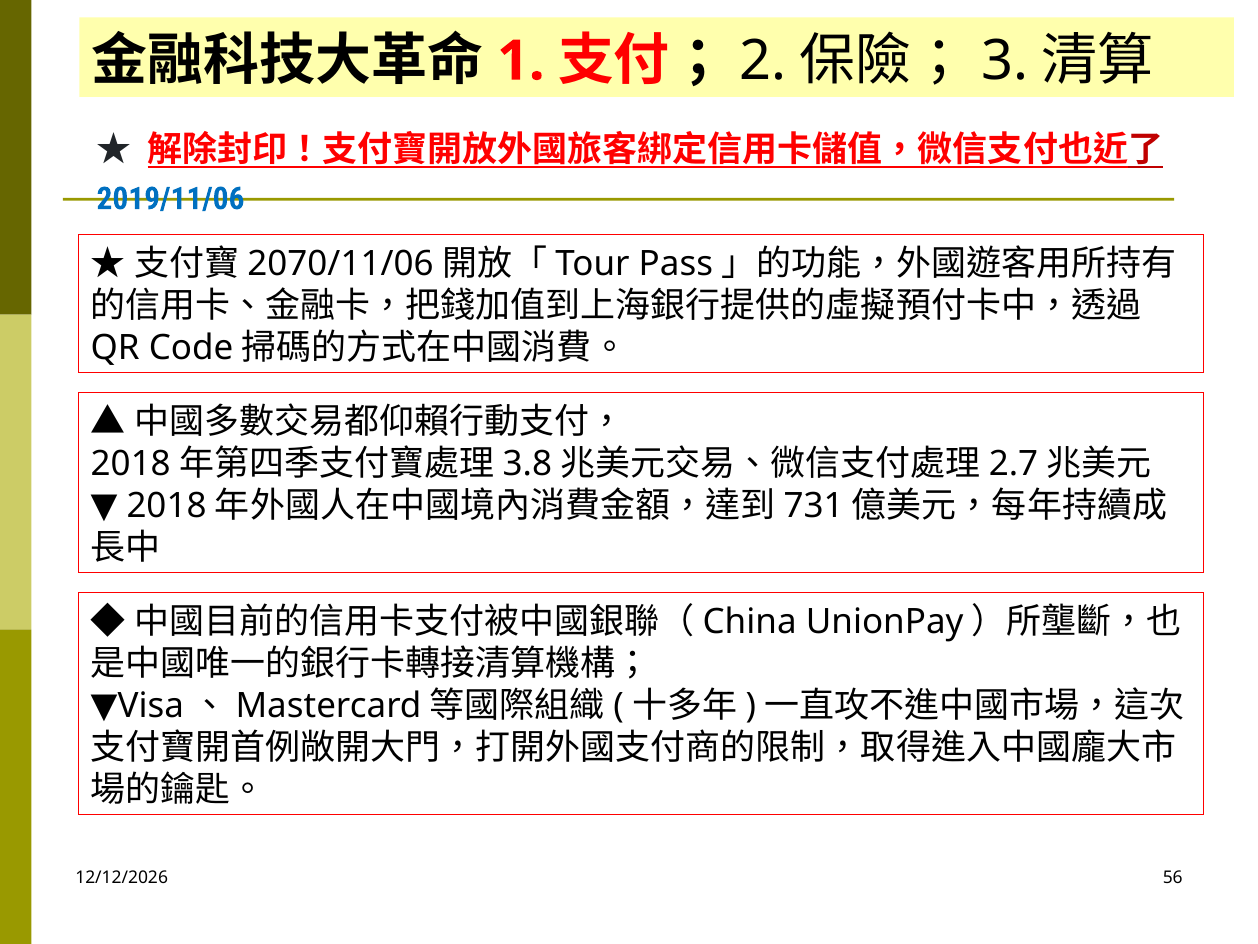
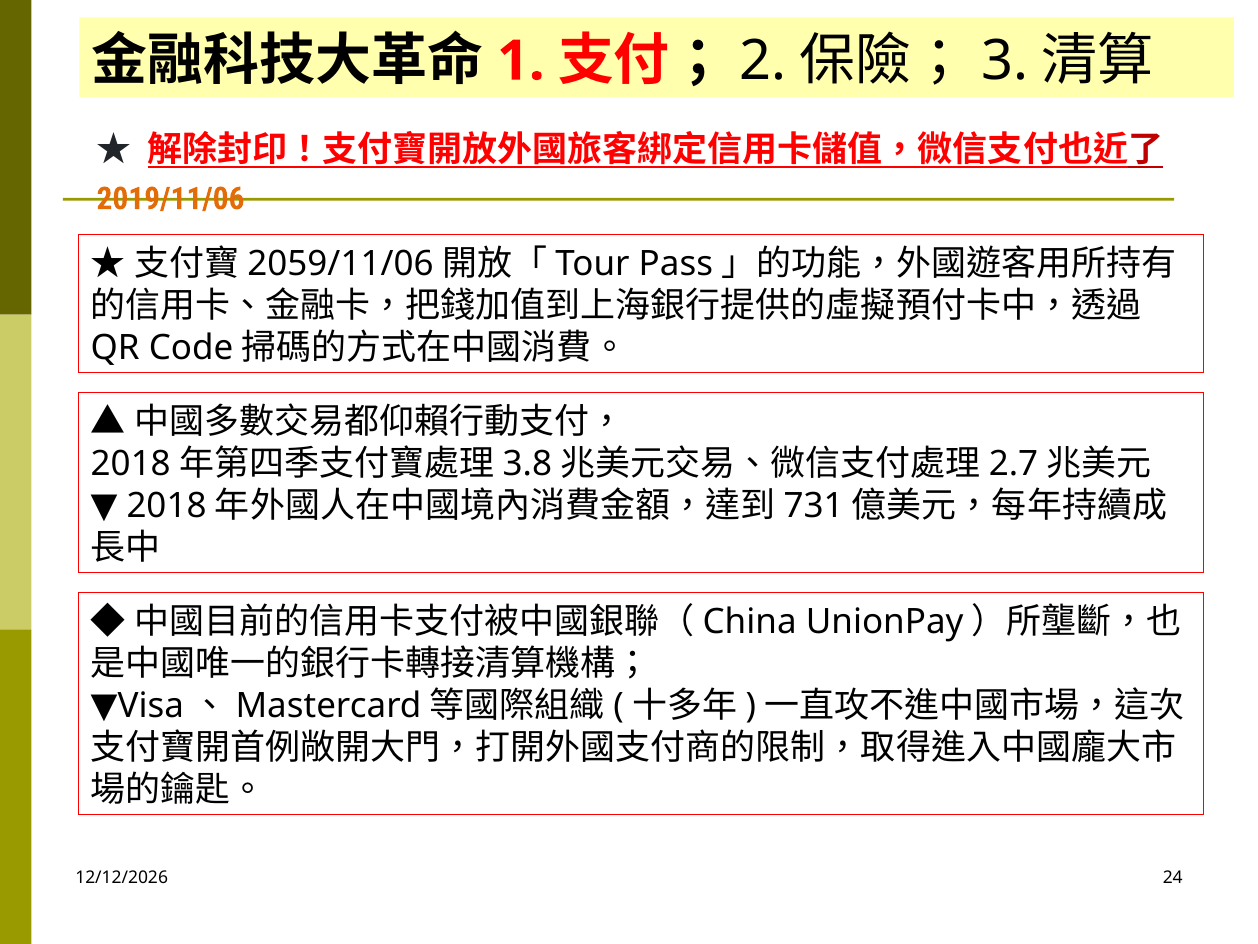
2019/11/06 colour: blue -> orange
2070/11/06: 2070/11/06 -> 2059/11/06
56: 56 -> 24
